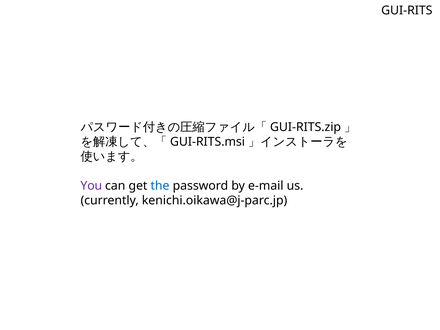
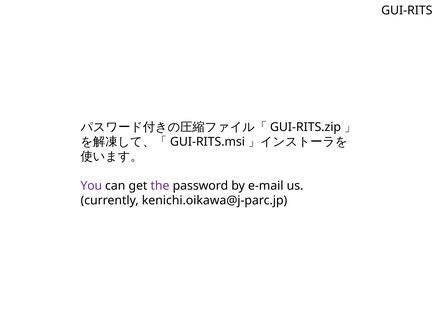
the colour: blue -> purple
